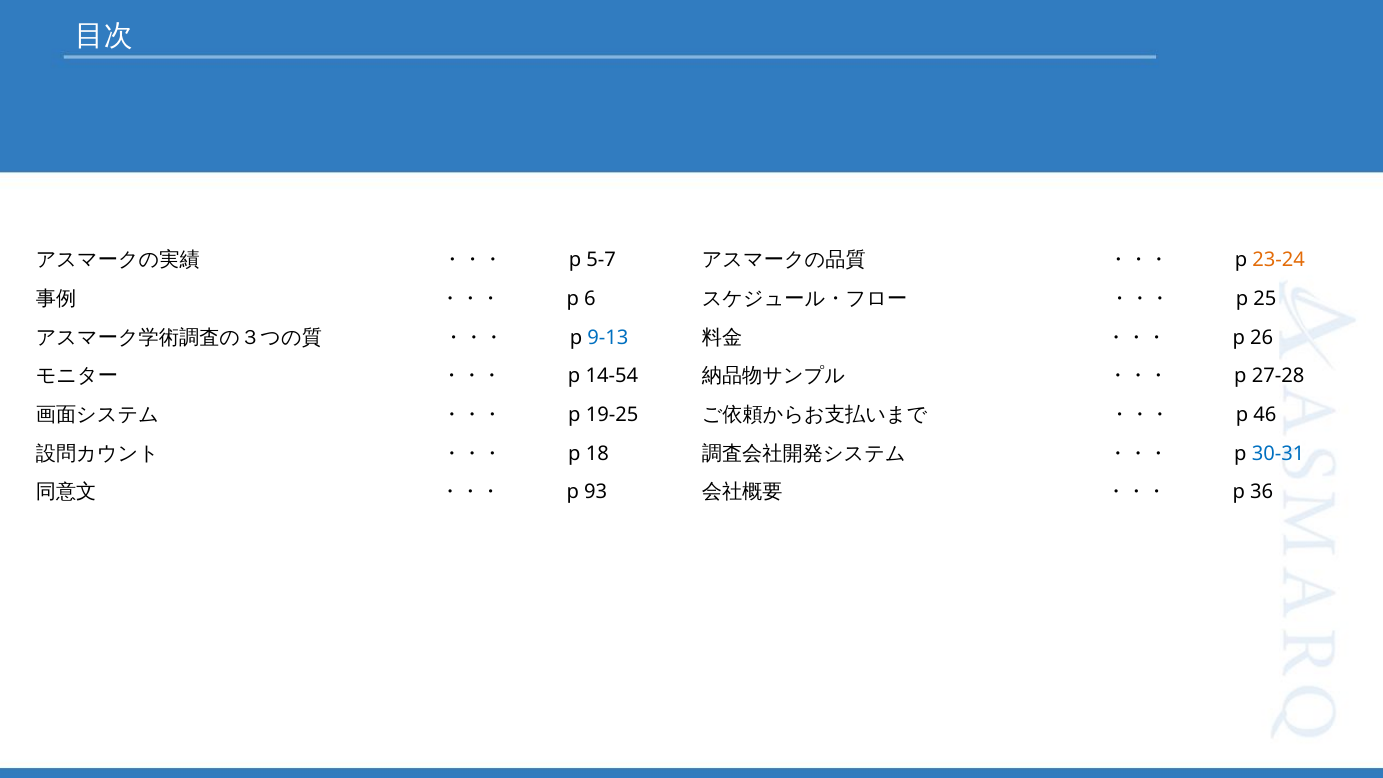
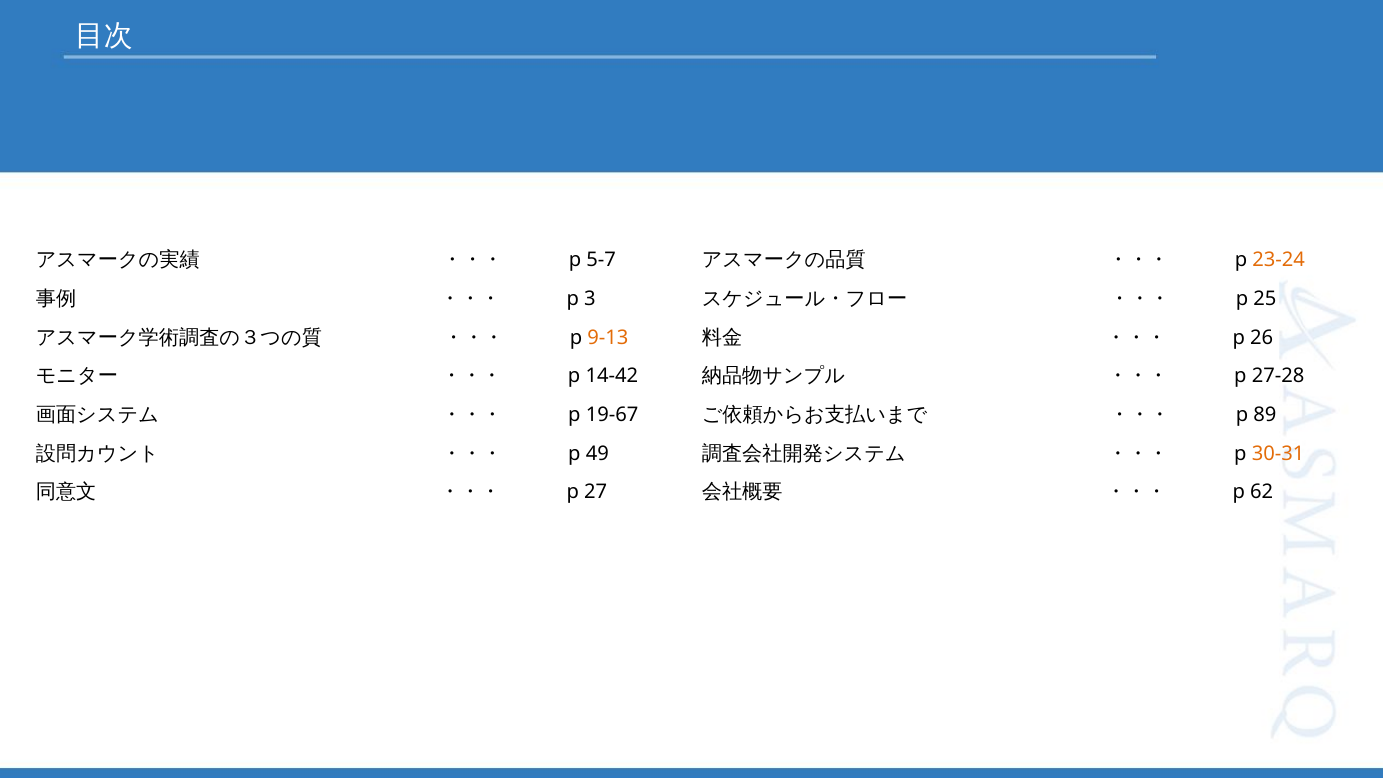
6: 6 -> 3
9-13 colour: blue -> orange
14-54: 14-54 -> 14-42
19-25: 19-25 -> 19-67
46: 46 -> 89
18: 18 -> 49
30-31 colour: blue -> orange
93: 93 -> 27
36: 36 -> 62
